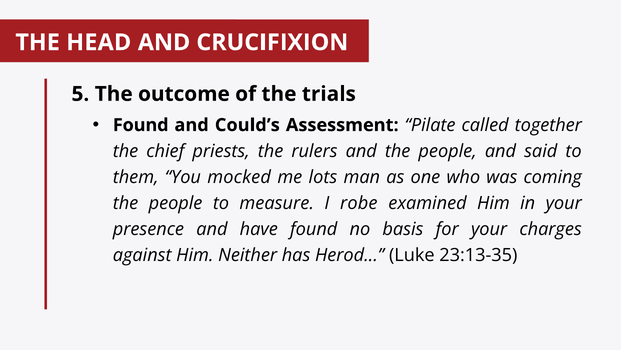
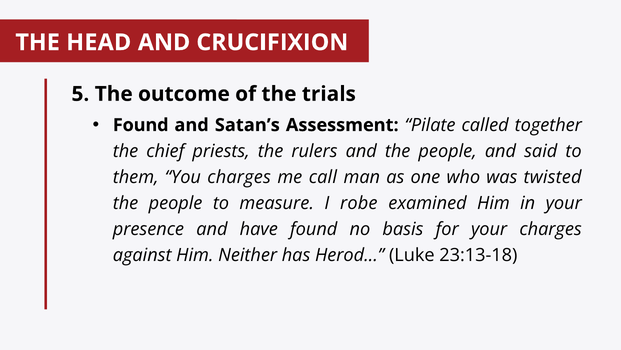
Could’s: Could’s -> Satan’s
You mocked: mocked -> charges
lots: lots -> call
coming: coming -> twisted
23:13-35: 23:13-35 -> 23:13-18
